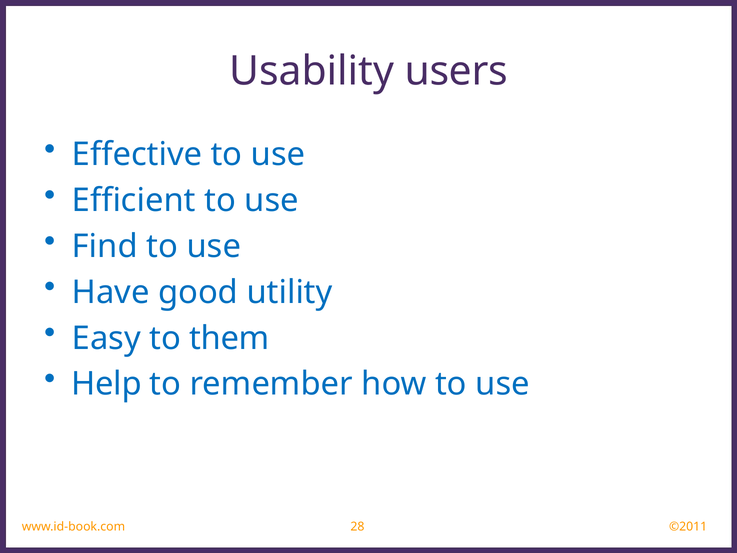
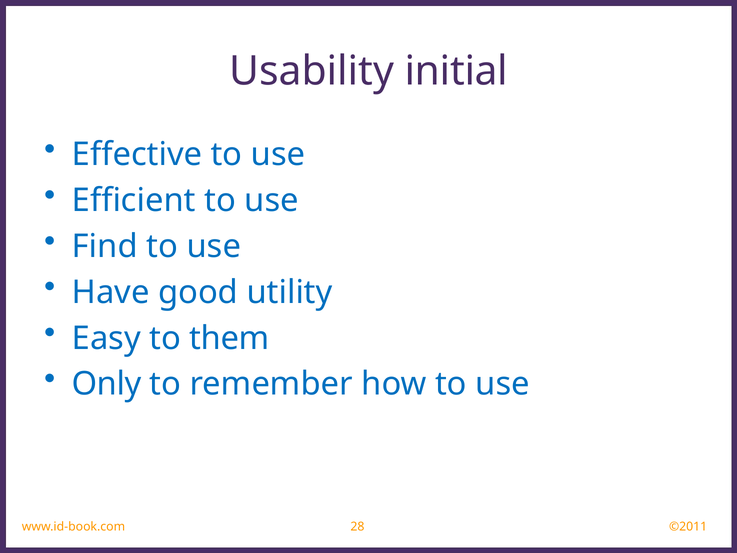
users: users -> initial
Help: Help -> Only
